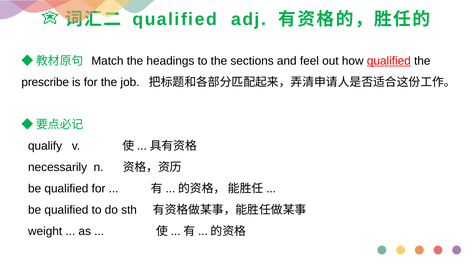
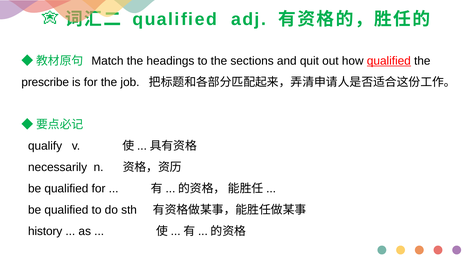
feel: feel -> quit
weight: weight -> history
